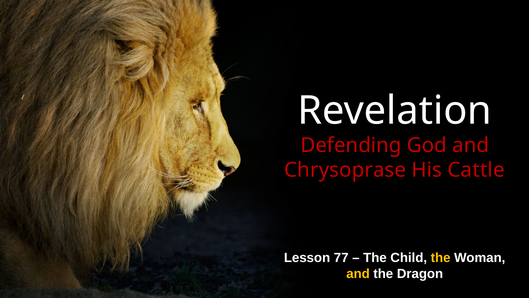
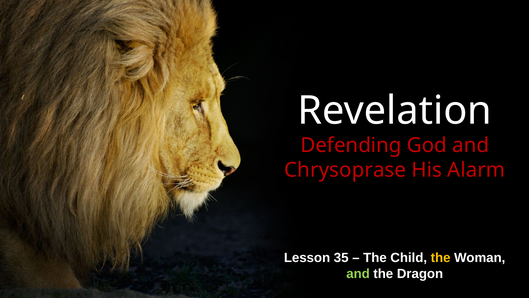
Cattle: Cattle -> Alarm
77: 77 -> 35
and at (358, 273) colour: yellow -> light green
